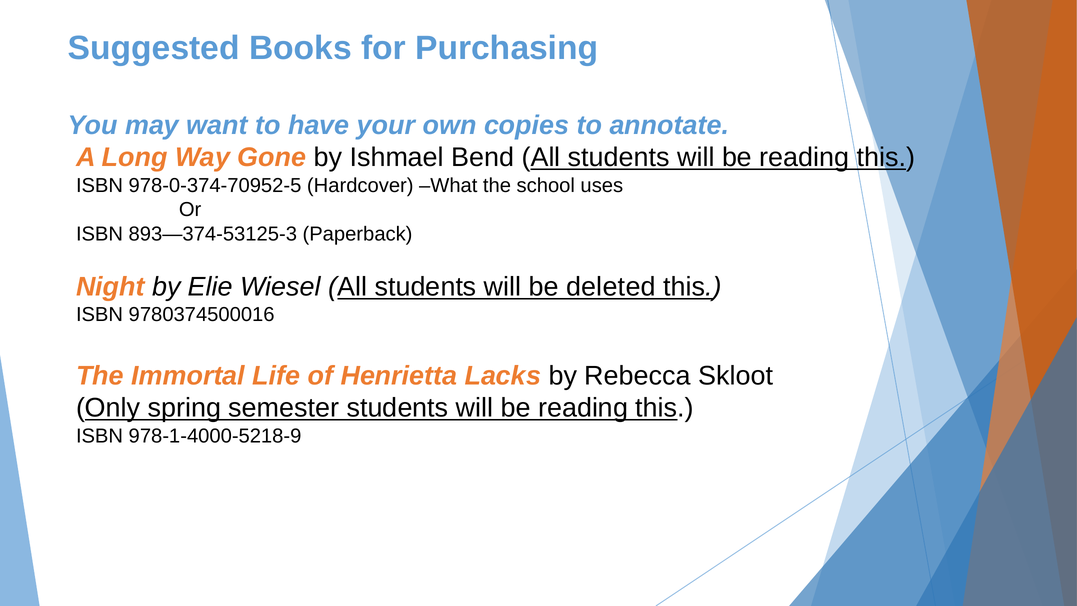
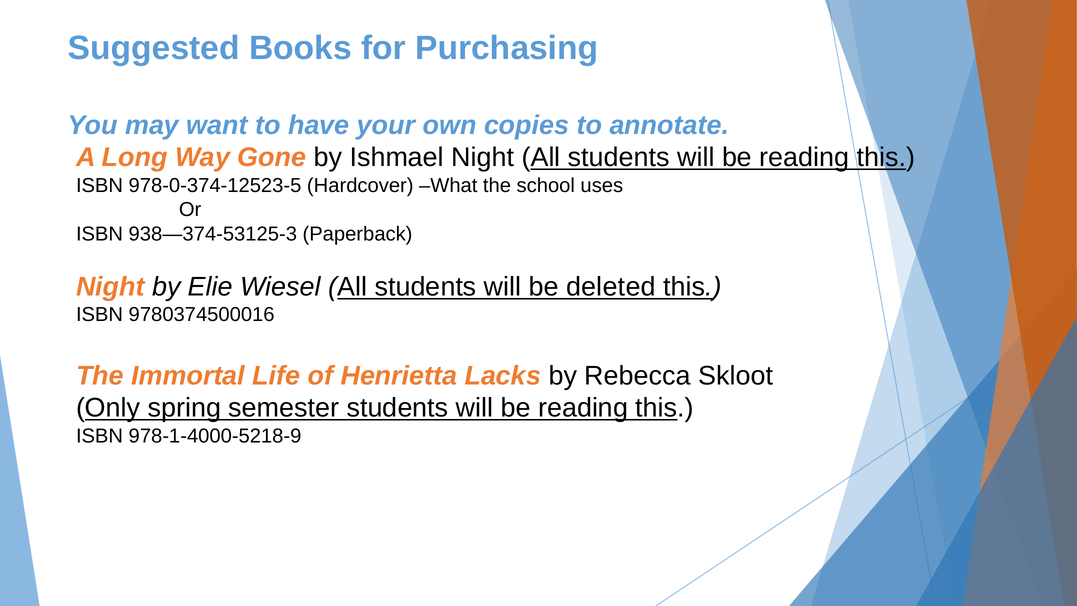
Ishmael Bend: Bend -> Night
978-0-374-70952-5: 978-0-374-70952-5 -> 978-0-374-12523-5
893—374-53125-3: 893—374-53125-3 -> 938—374-53125-3
